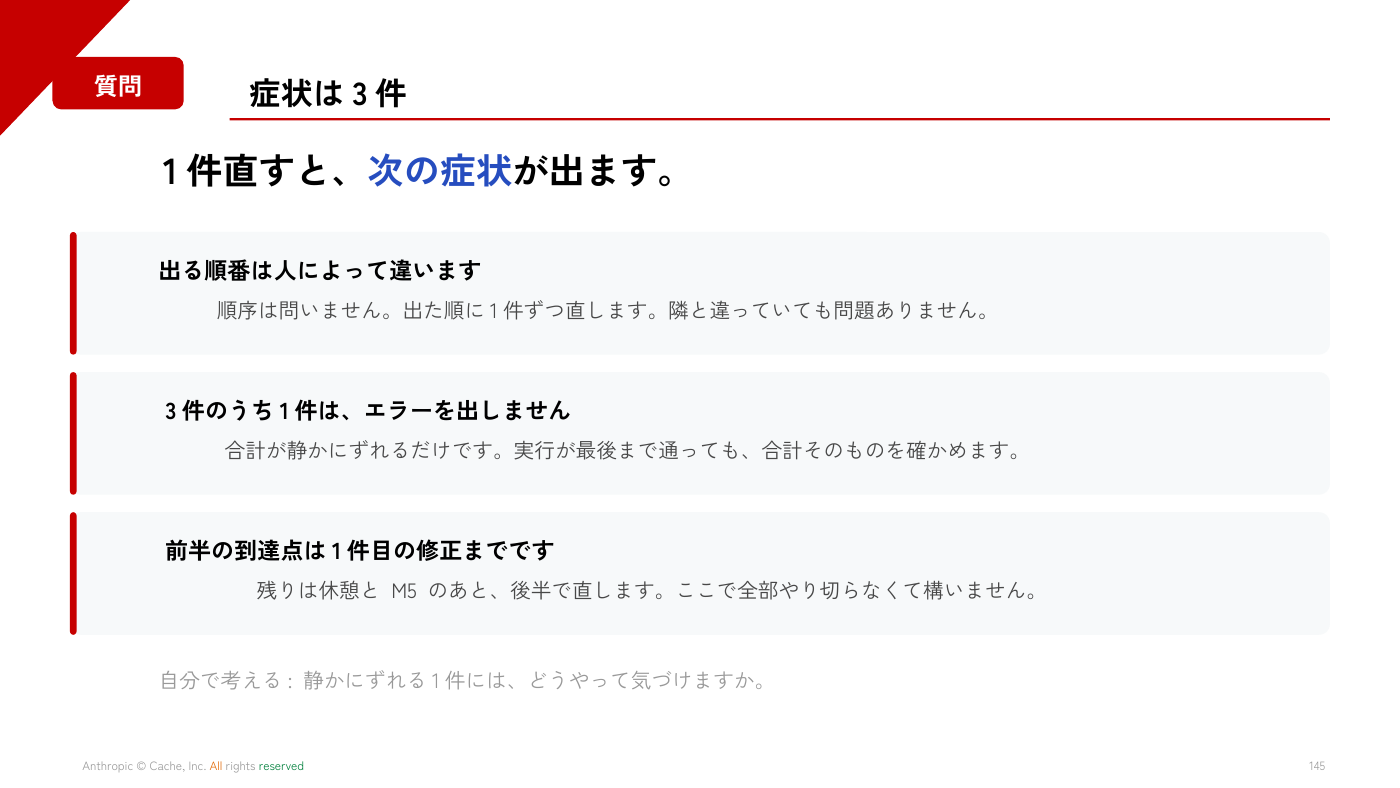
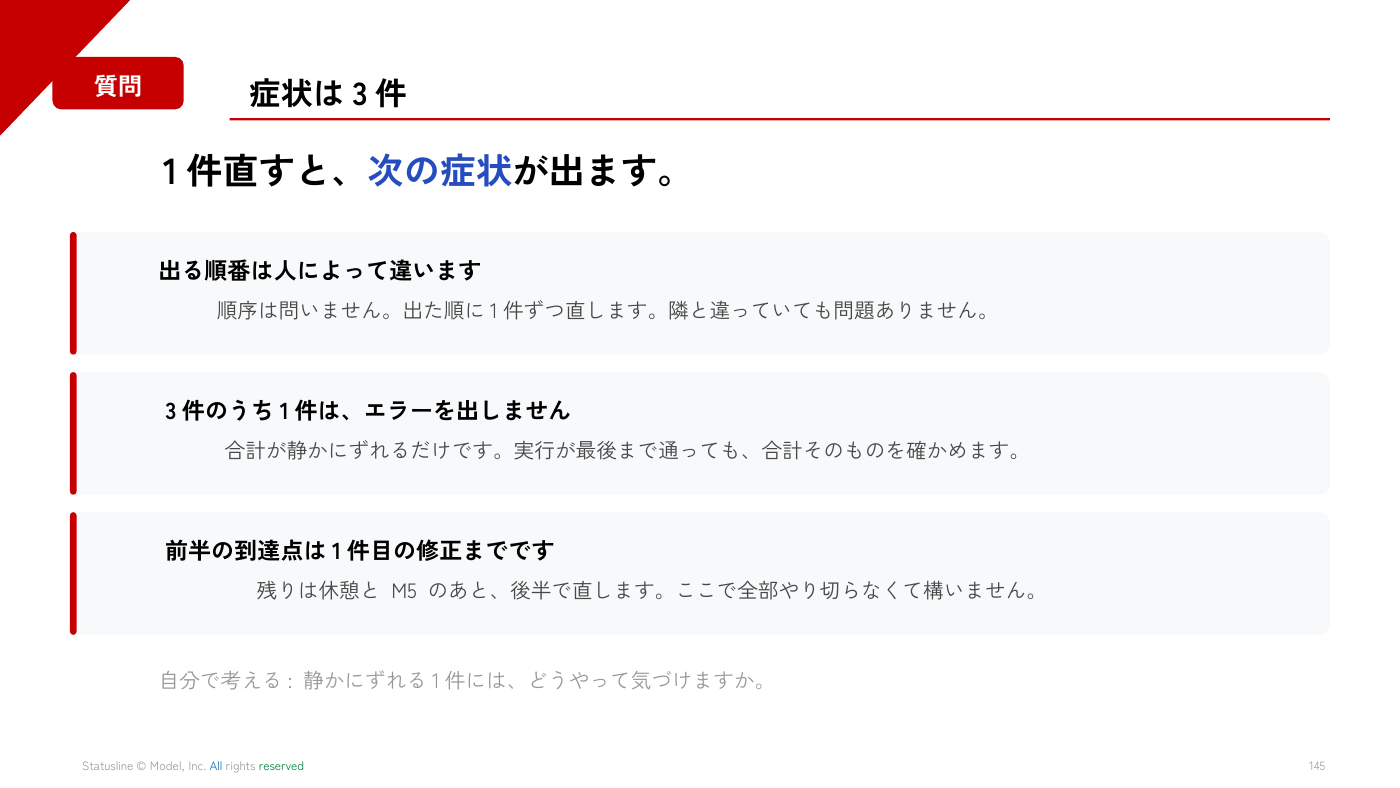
Anthropic: Anthropic -> Statusline
Cache: Cache -> Model
All colour: orange -> blue
